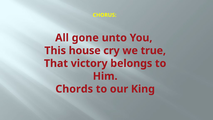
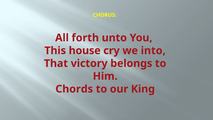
gone: gone -> forth
true: true -> into
